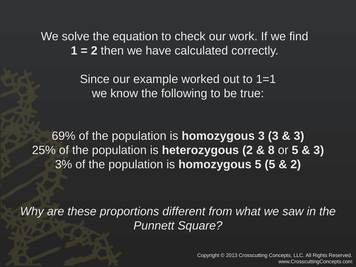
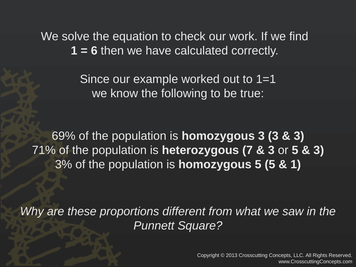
2 at (94, 51): 2 -> 6
25%: 25% -> 71%
heterozygous 2: 2 -> 7
8 at (271, 150): 8 -> 3
2 at (296, 165): 2 -> 1
